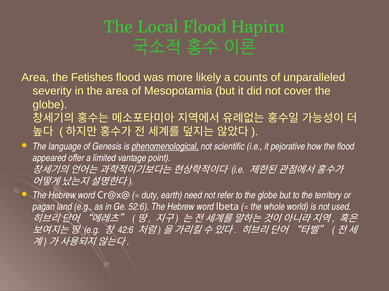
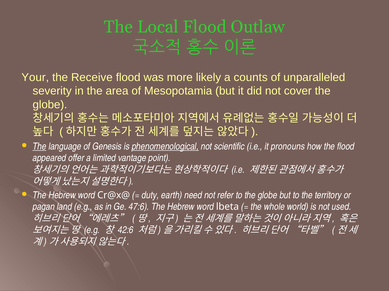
Hapiru: Hapiru -> Outlaw
Area at (35, 78): Area -> Your
Fetishes: Fetishes -> Receive
The at (39, 147) underline: none -> present
pejorative: pejorative -> pronouns
52:6: 52:6 -> 47:6
